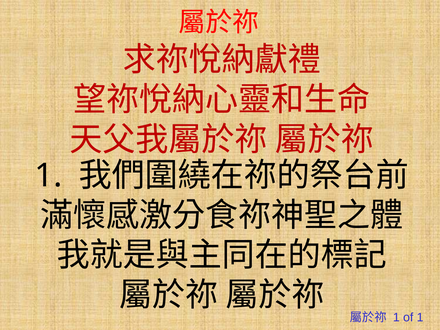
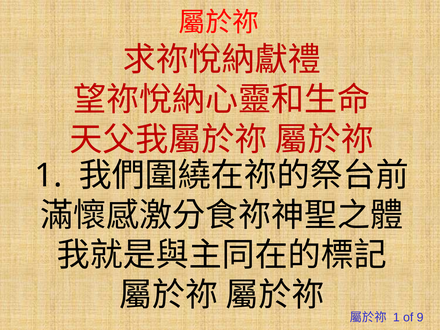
of 1: 1 -> 9
